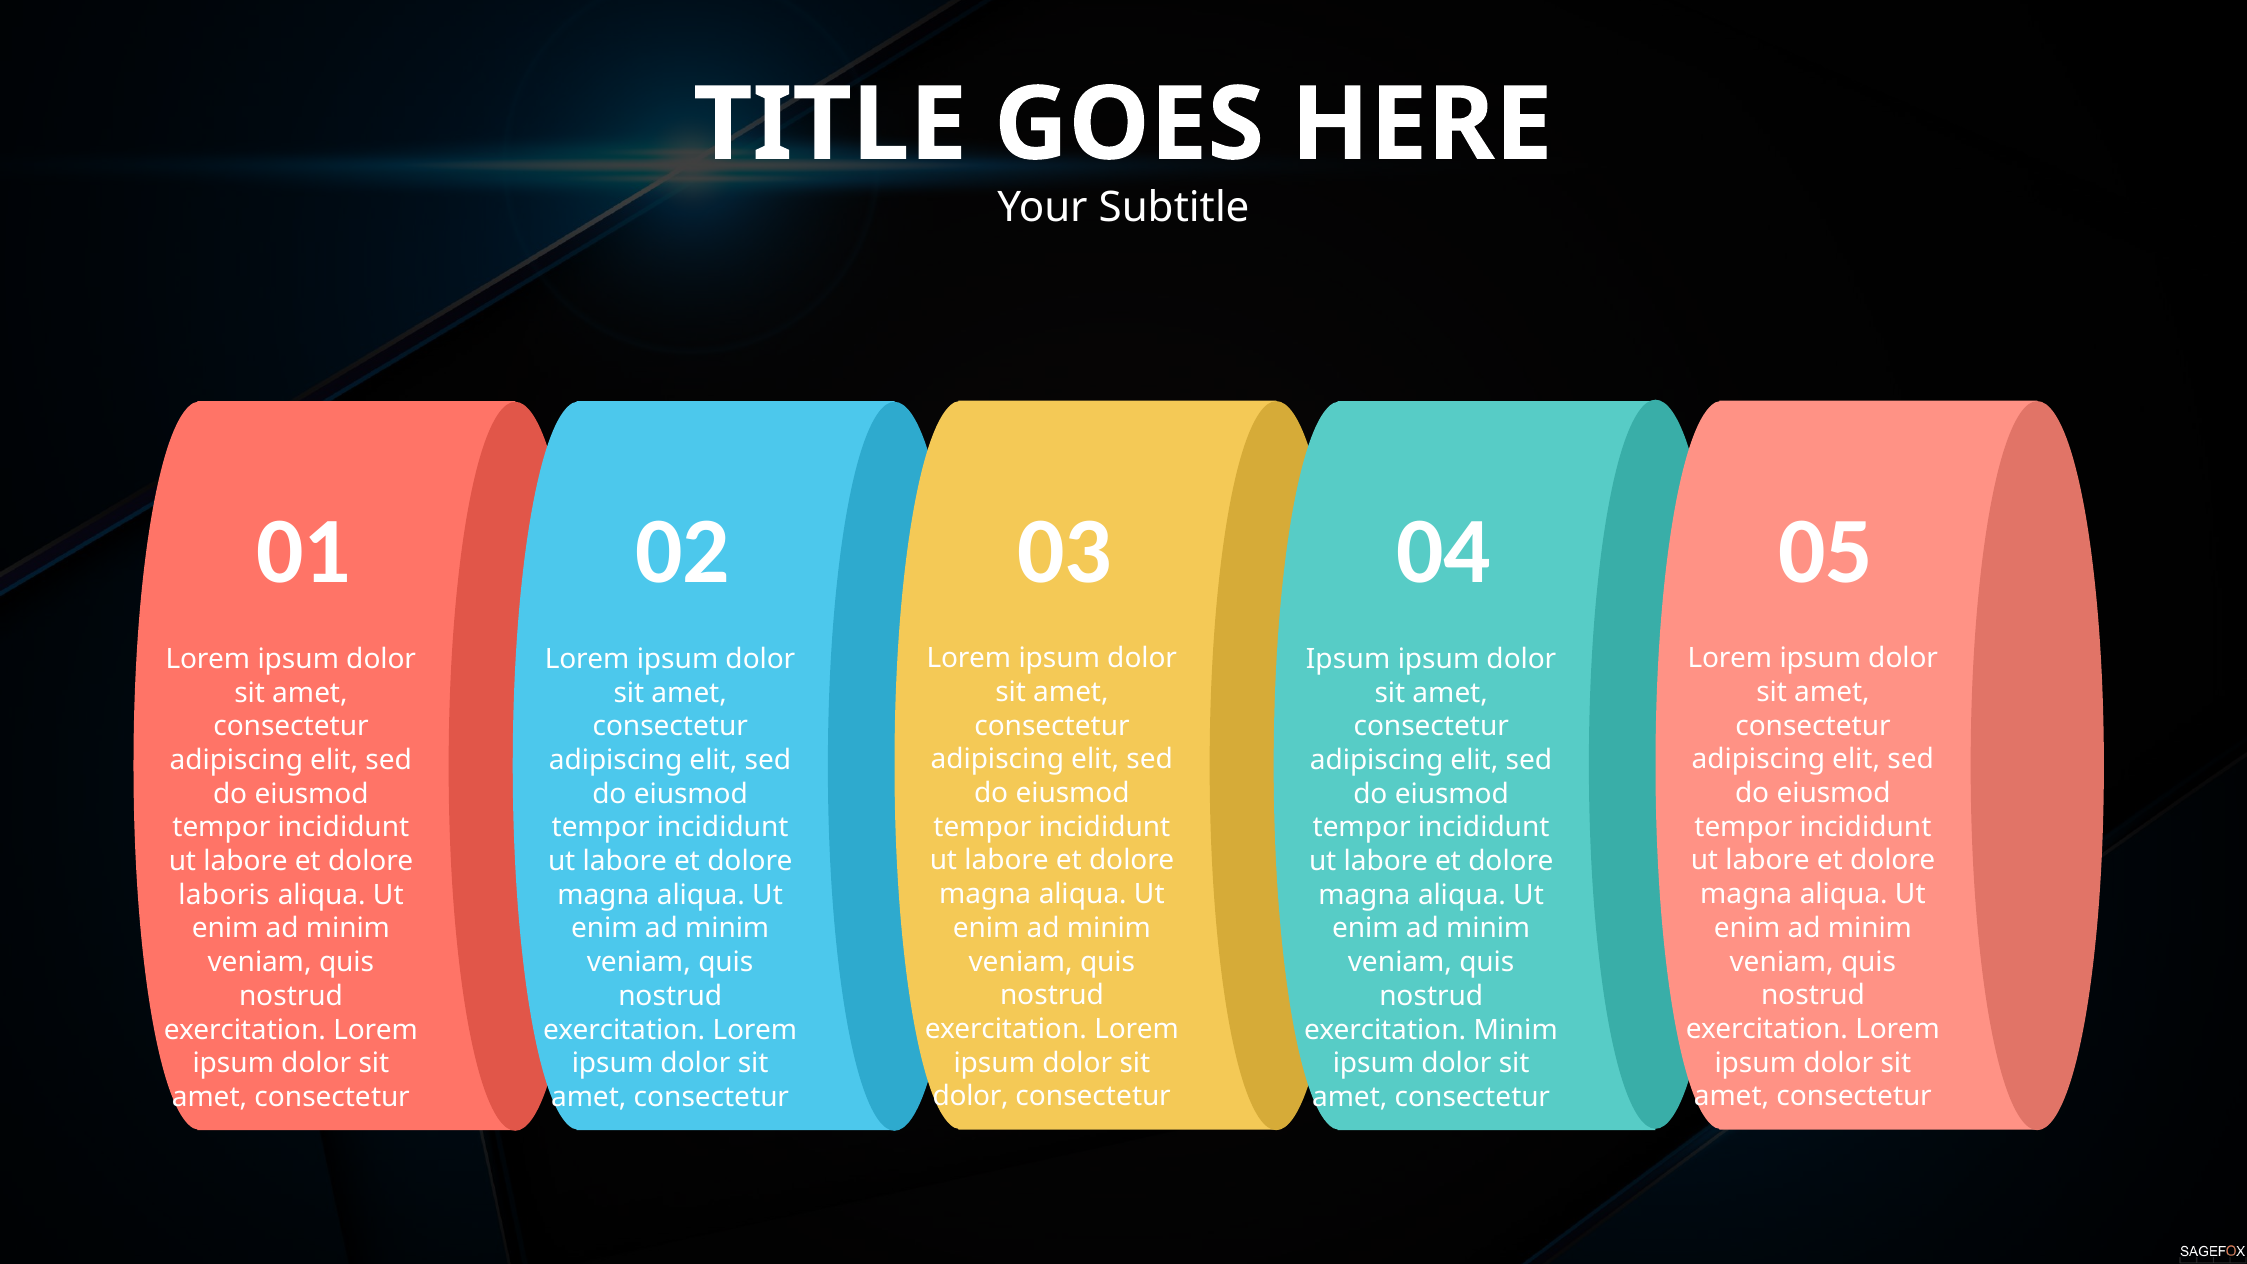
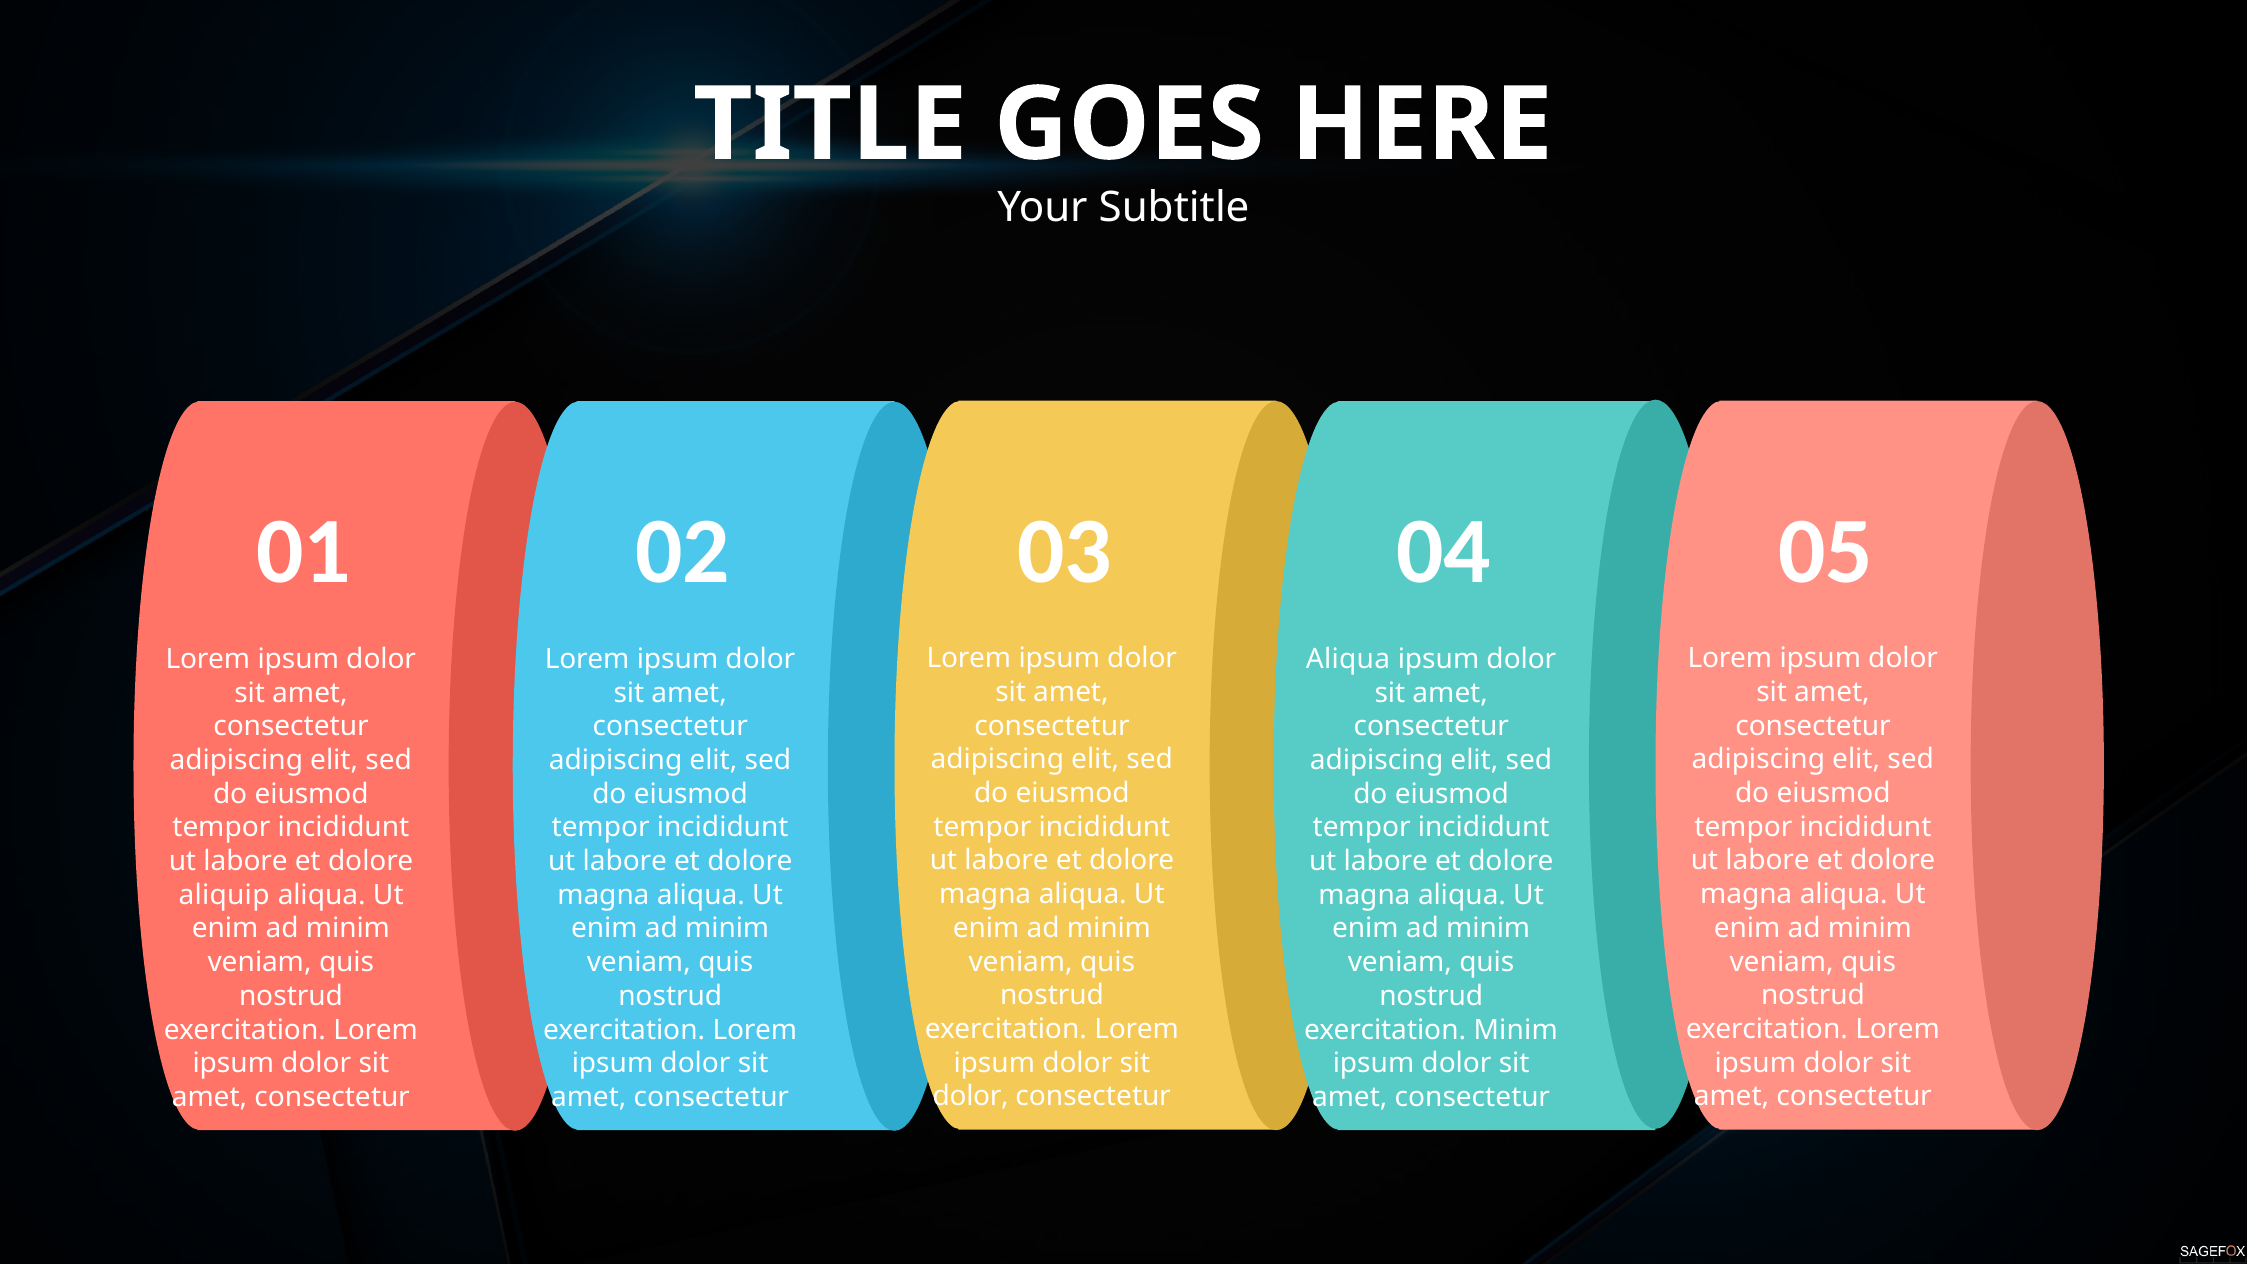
Ipsum at (1348, 659): Ipsum -> Aliqua
laboris: laboris -> aliquip
